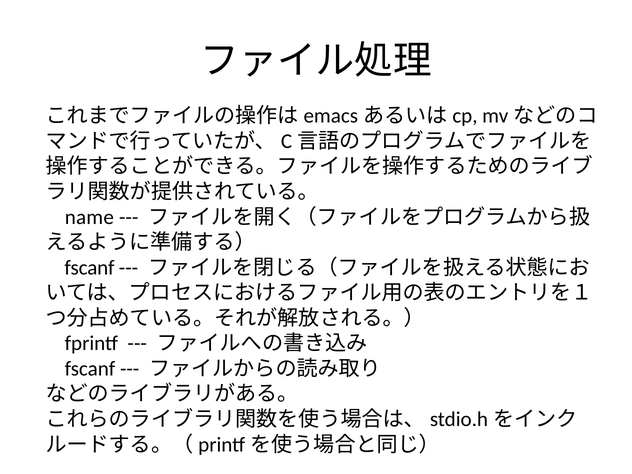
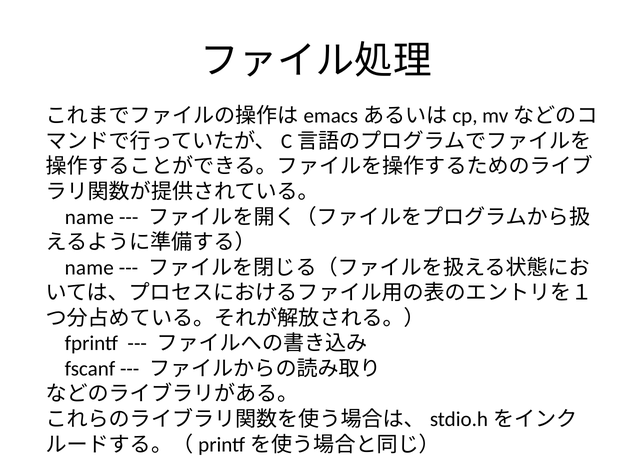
fscanf at (89, 268): fscanf -> name
